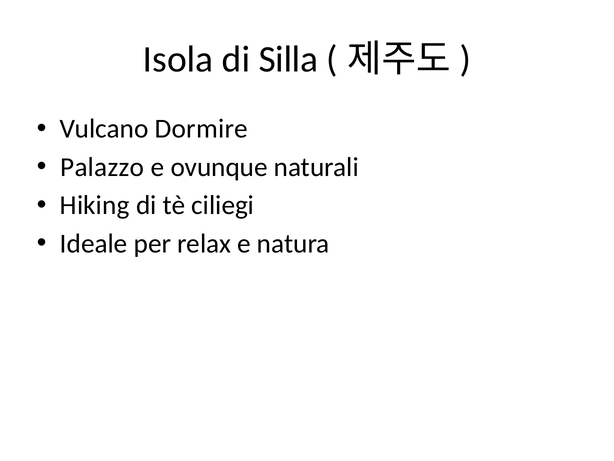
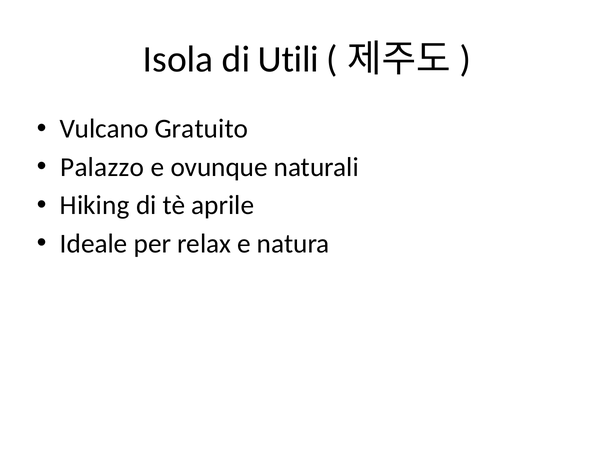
Silla: Silla -> Utili
Dormire: Dormire -> Gratuito
ciliegi: ciliegi -> aprile
